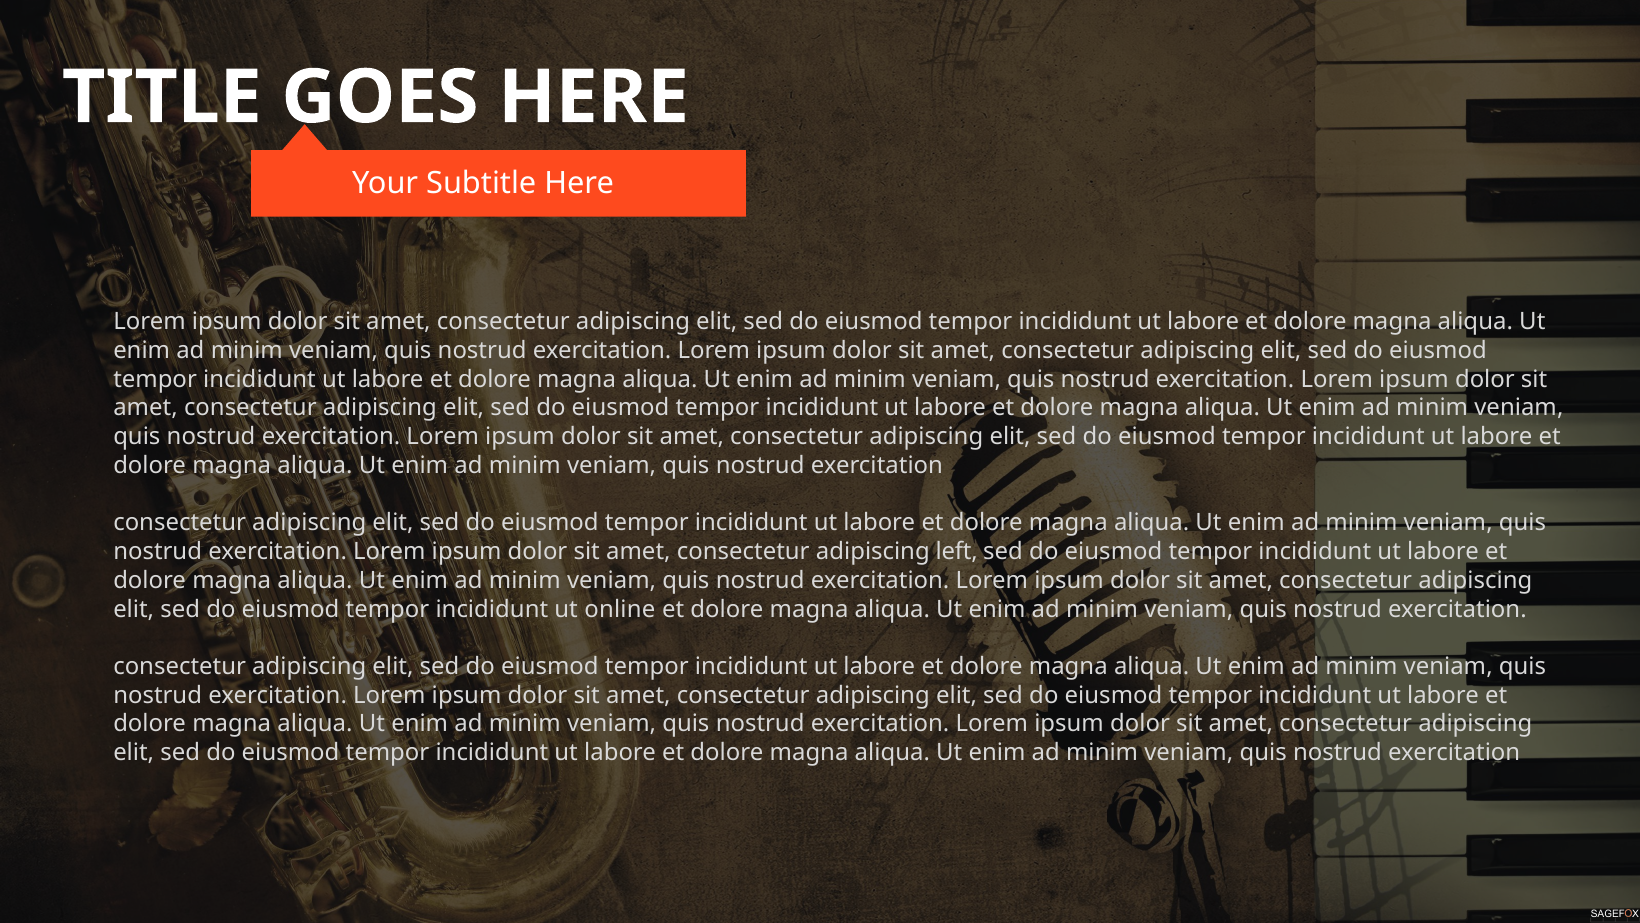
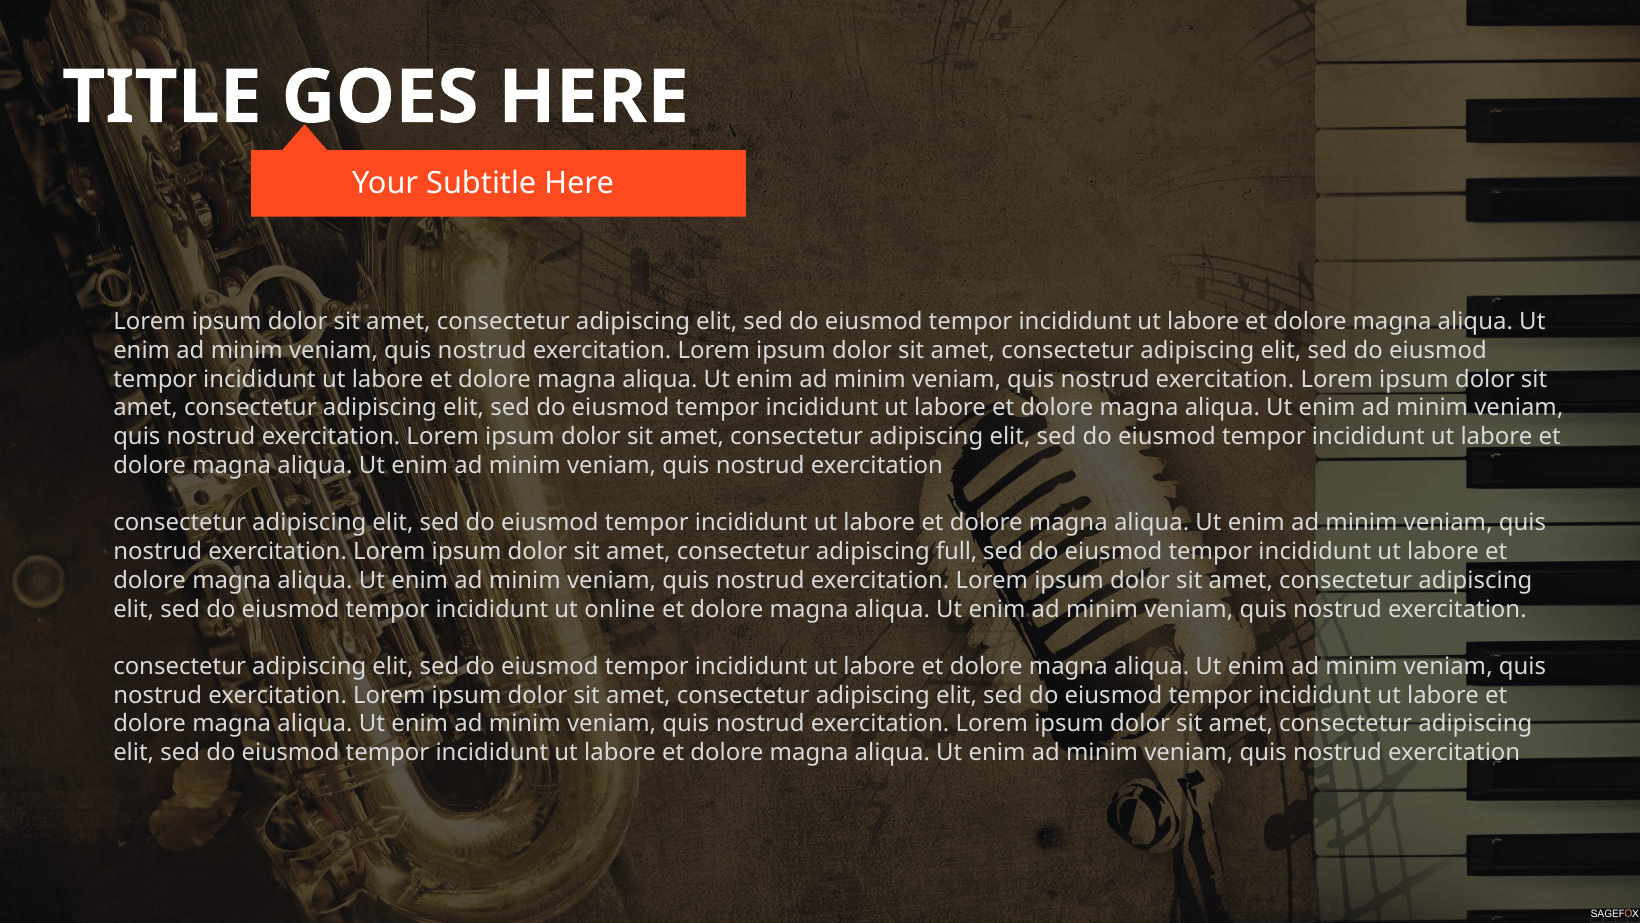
left: left -> full
